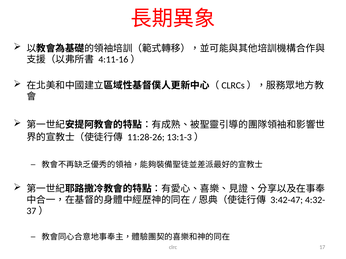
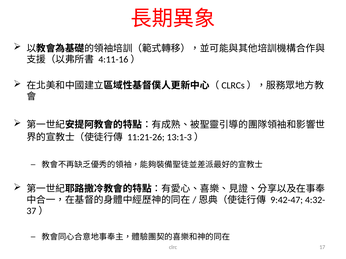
11:28-26: 11:28-26 -> 11:21-26
3:42-47: 3:42-47 -> 9:42-47
